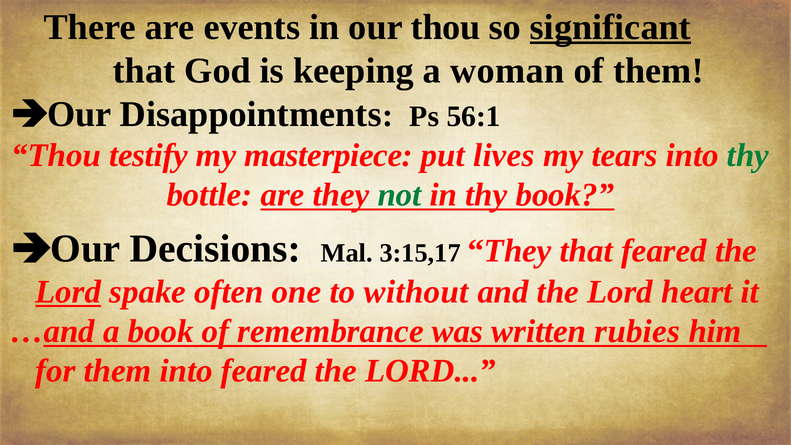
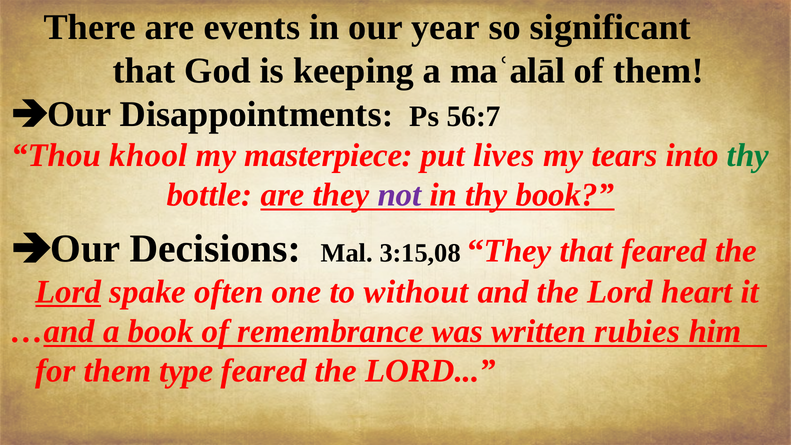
our thou: thou -> year
significant underline: present -> none
woman: woman -> maʿalāl
56:1: 56:1 -> 56:7
testify: testify -> khool
not colour: green -> purple
3:15,17: 3:15,17 -> 3:15,08
them into: into -> type
